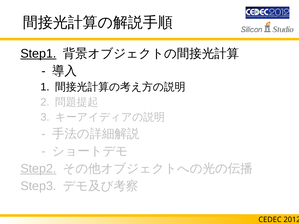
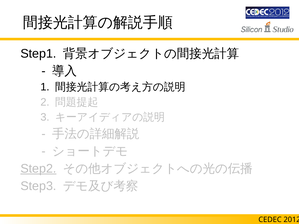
Step1 underline: present -> none
